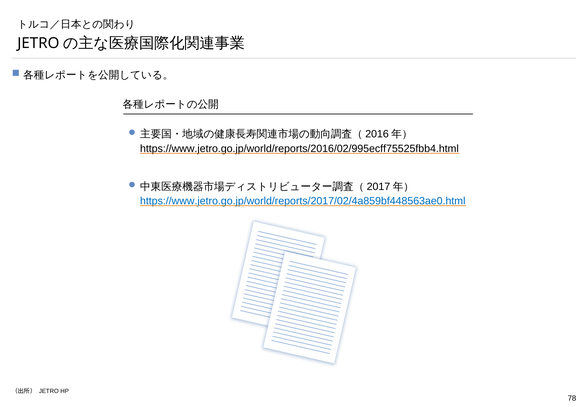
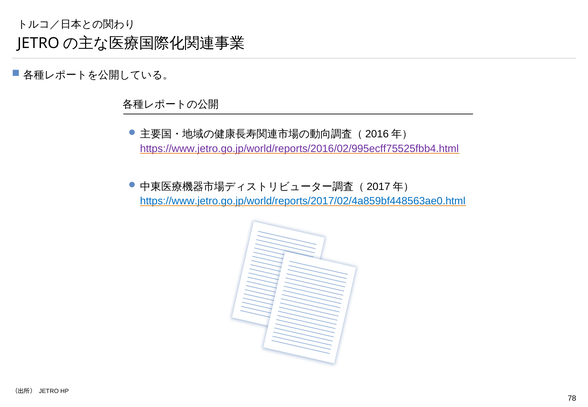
https://www.jetro.go.jp/world/reports/2016/02/995ecff75525fbb4.html colour: black -> purple
